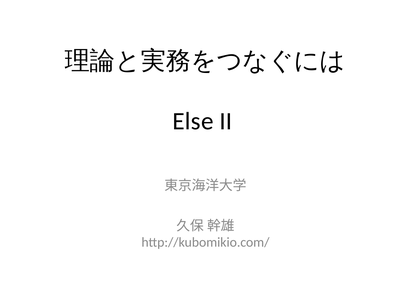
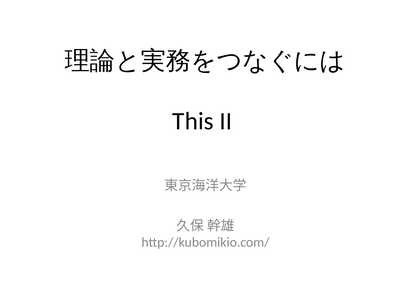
Else: Else -> This
